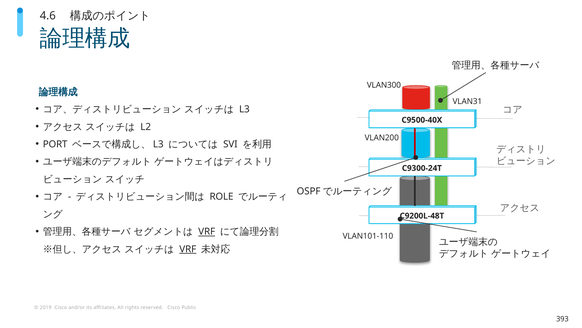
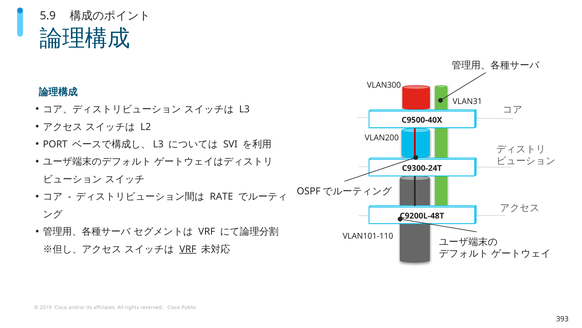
4.6: 4.6 -> 5.9
ROLE: ROLE -> RATE
VRF at (207, 231) underline: present -> none
